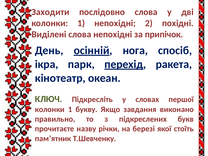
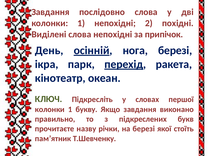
Заходити at (50, 12): Заходити -> Завдання
нога спосіб: спосіб -> березі
